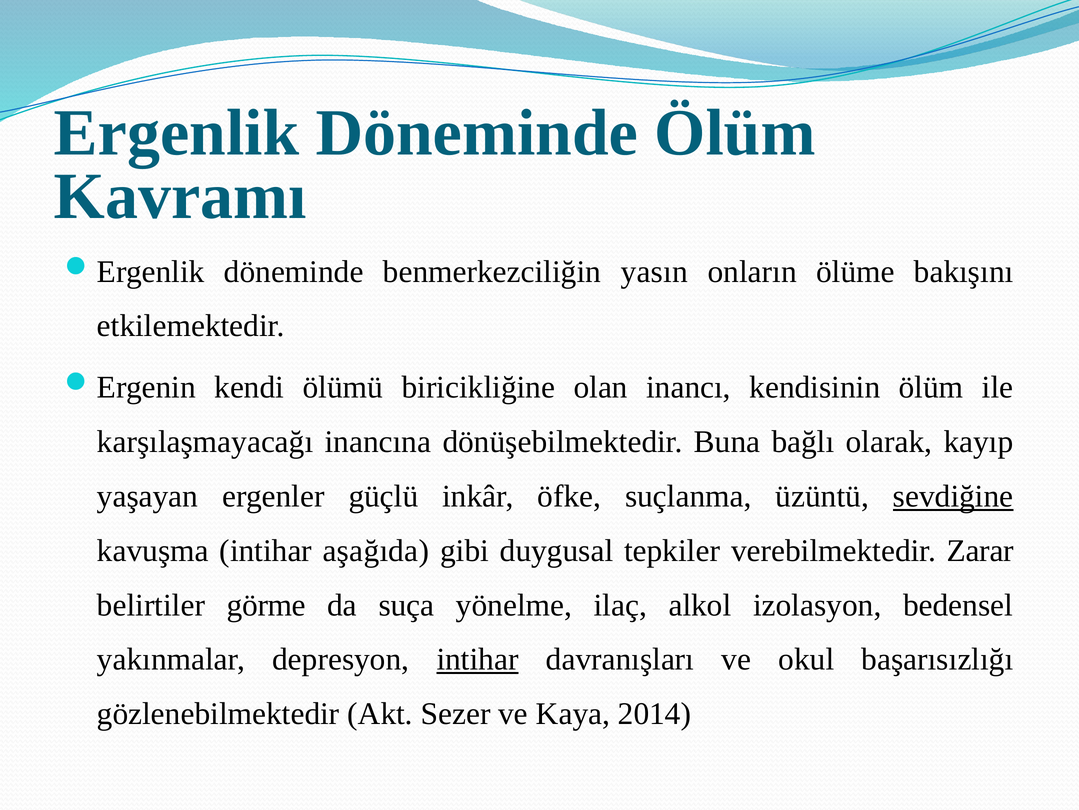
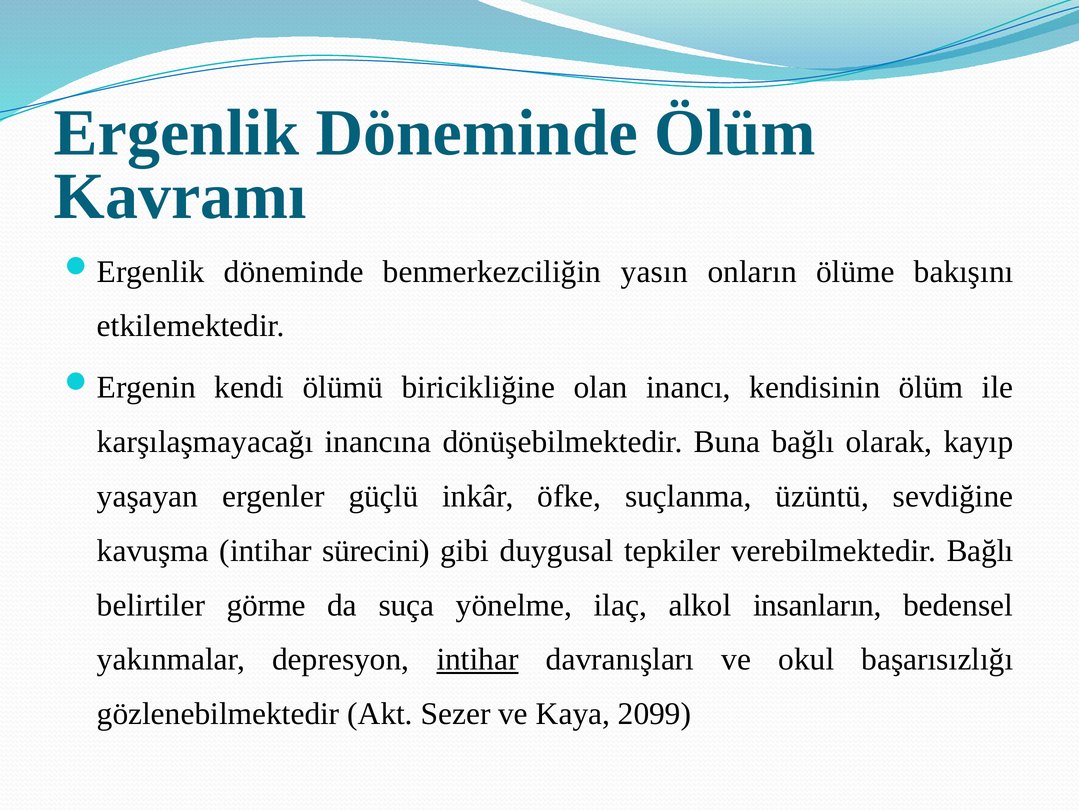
sevdiğine underline: present -> none
aşağıda: aşağıda -> sürecini
verebilmektedir Zarar: Zarar -> Bağlı
izolasyon: izolasyon -> insanların
2014: 2014 -> 2099
